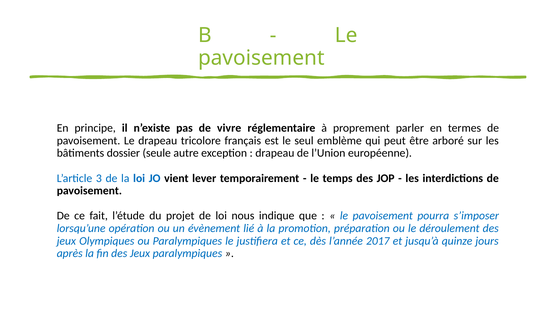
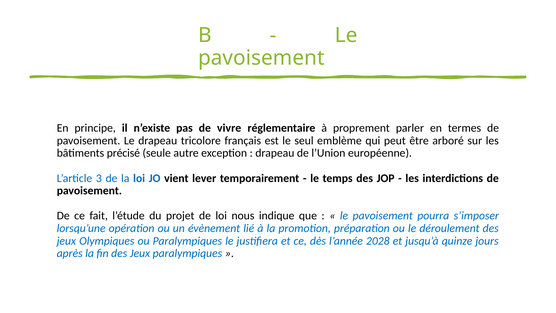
dossier: dossier -> précisé
2017: 2017 -> 2028
